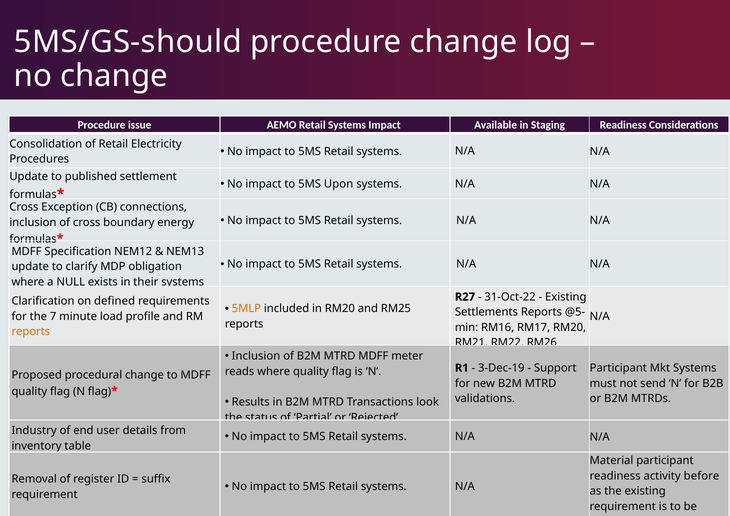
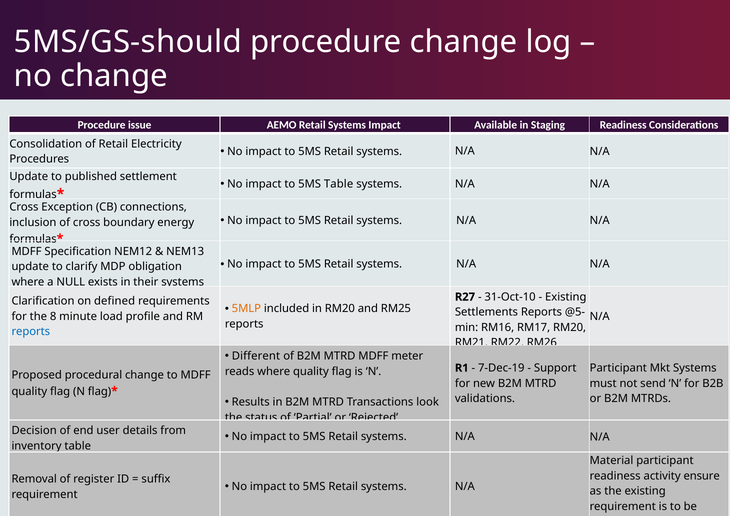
5MS Upon: Upon -> Table
31-Oct-22: 31-Oct-22 -> 31-Oct-10
7: 7 -> 8
reports at (31, 332) colour: orange -> blue
Inclusion at (256, 356): Inclusion -> Different
3-Dec-19: 3-Dec-19 -> 7-Dec-19
Industry: Industry -> Decision
before: before -> ensure
